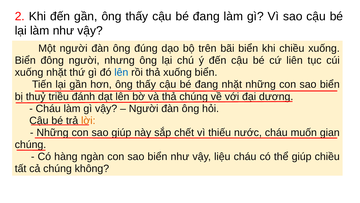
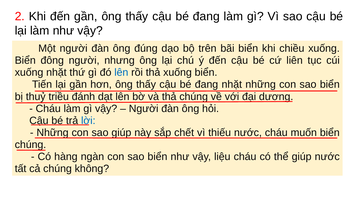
lời colour: orange -> blue
muốn gian: gian -> biển
giúp chiều: chiều -> nước
